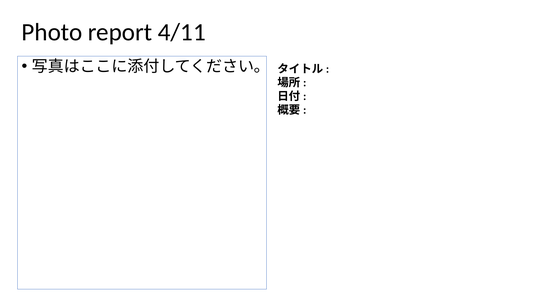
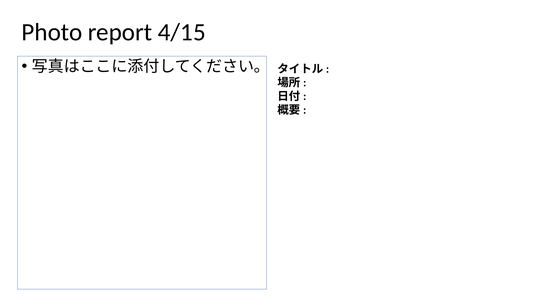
4/11: 4/11 -> 4/15
